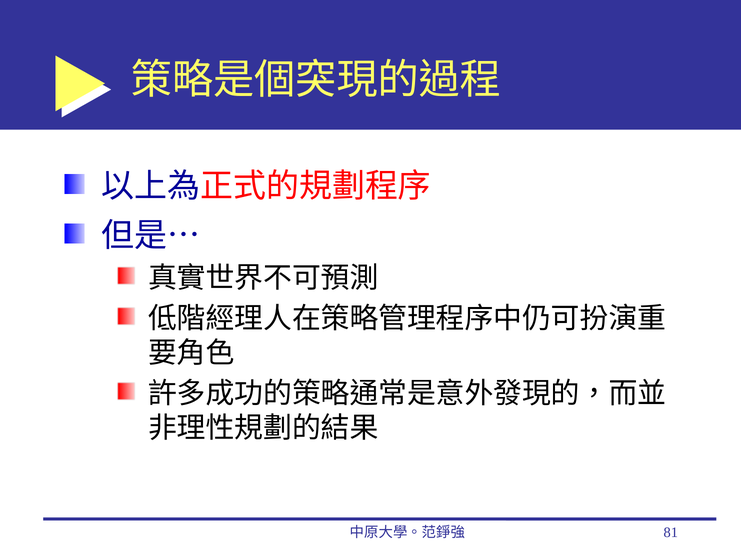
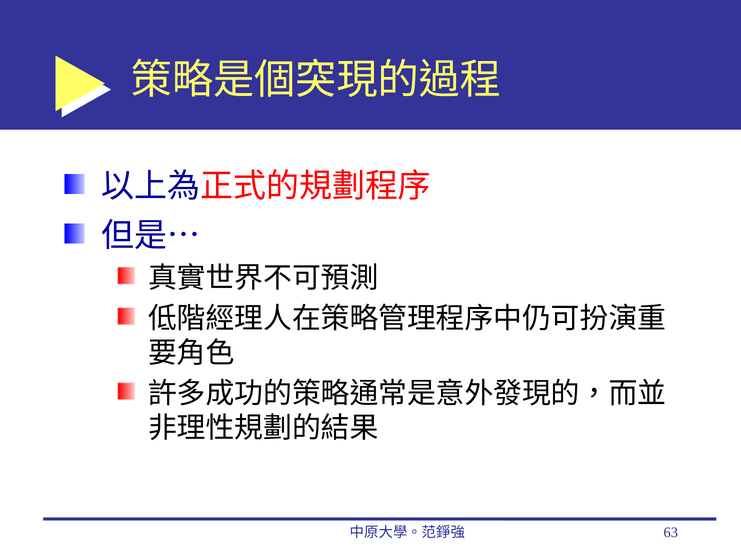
81: 81 -> 63
